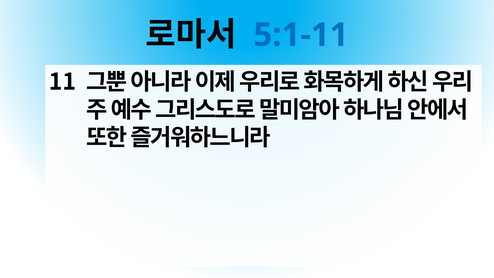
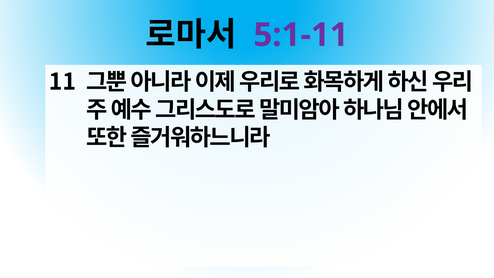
5:1-11 colour: blue -> purple
